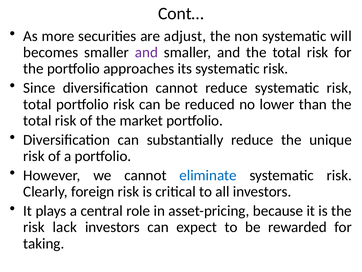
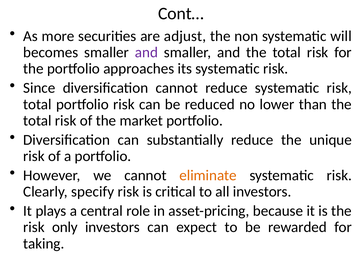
eliminate colour: blue -> orange
foreign: foreign -> specify
lack: lack -> only
